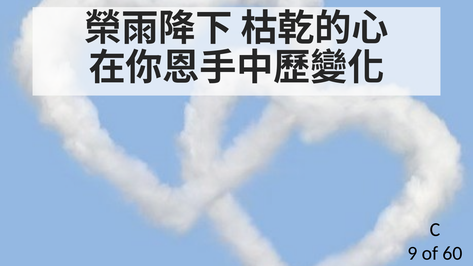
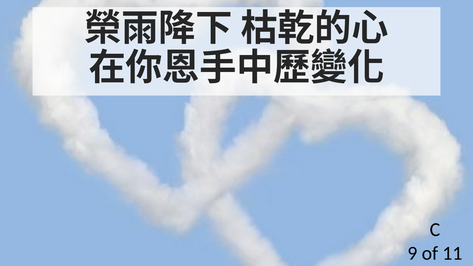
60: 60 -> 11
